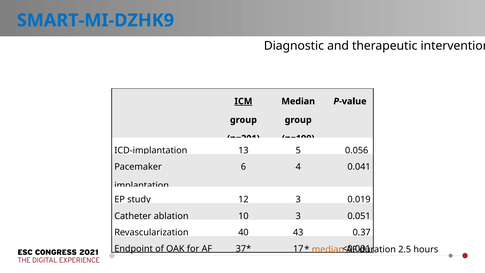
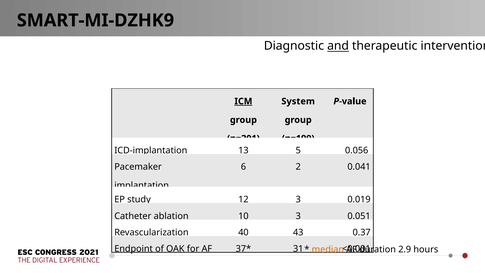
SMART-MI-DZHK9 colour: blue -> black
and underline: none -> present
Median at (298, 101): Median -> System
4: 4 -> 2
17: 17 -> 31
2.5: 2.5 -> 2.9
